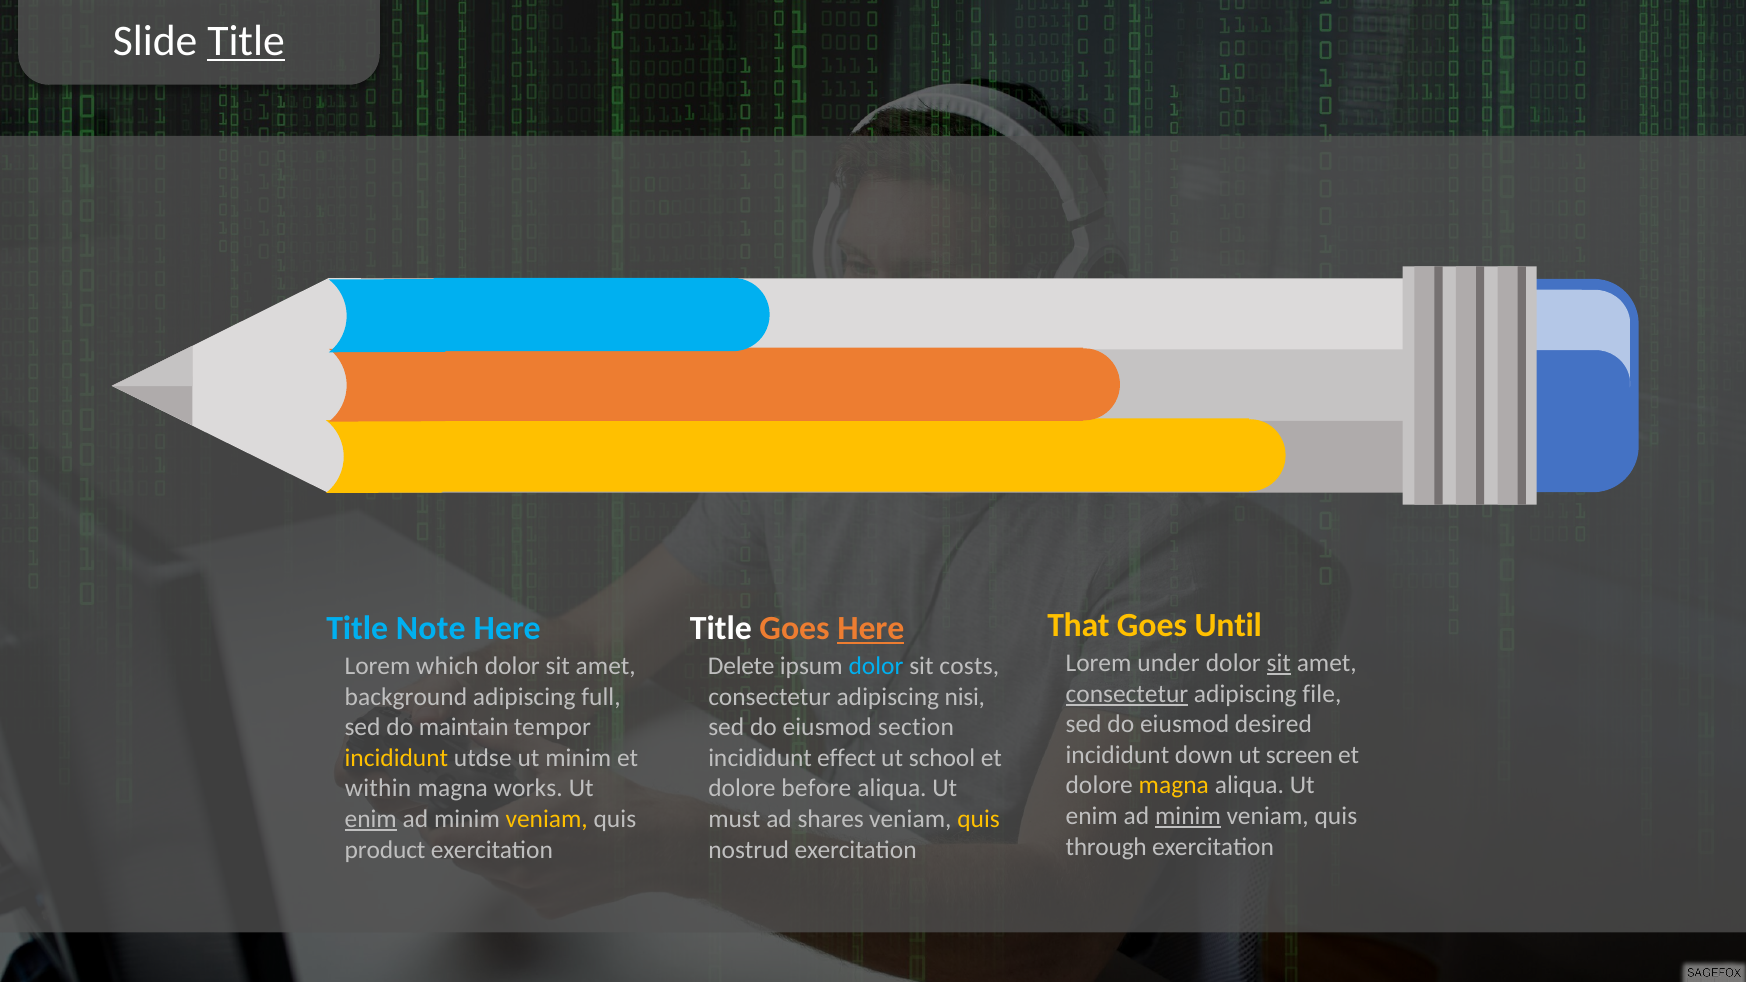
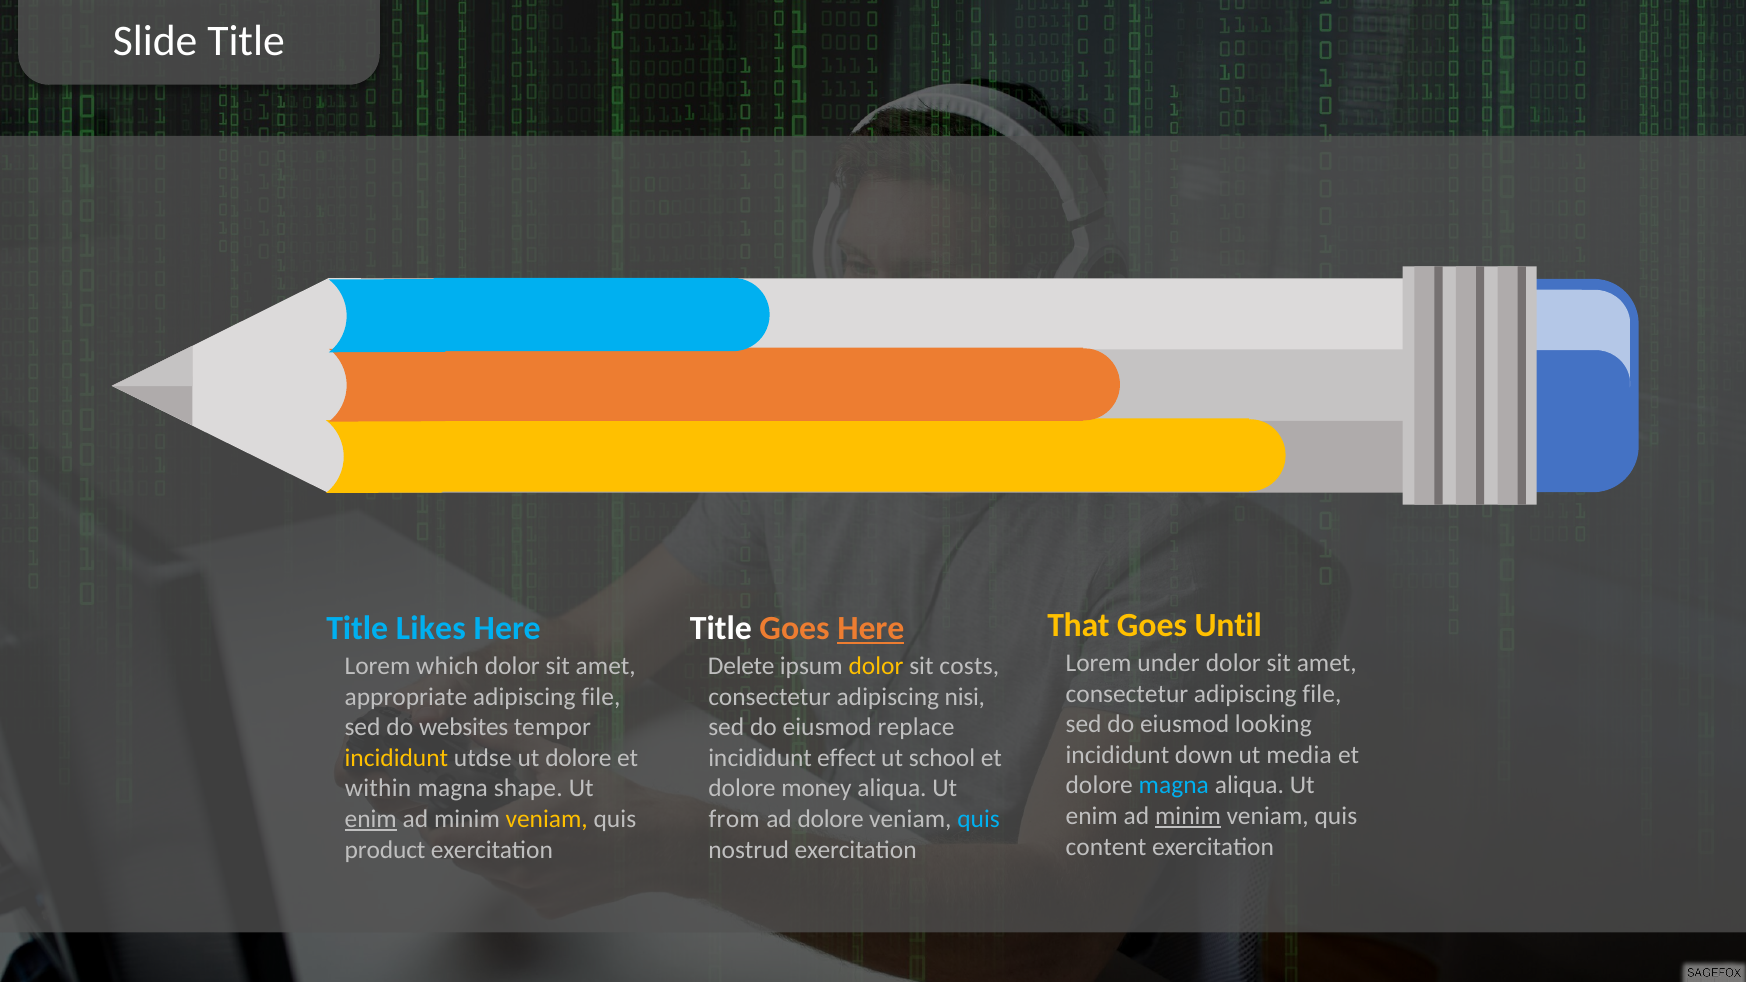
Title at (246, 41) underline: present -> none
Note: Note -> Likes
sit at (1279, 663) underline: present -> none
dolor at (876, 666) colour: light blue -> yellow
consectetur at (1127, 694) underline: present -> none
background: background -> appropriate
full at (601, 697): full -> file
desired: desired -> looking
maintain: maintain -> websites
section: section -> replace
screen: screen -> media
ut minim: minim -> dolore
magna at (1174, 786) colour: yellow -> light blue
works: works -> shape
before: before -> money
must: must -> from
ad shares: shares -> dolore
quis at (979, 819) colour: yellow -> light blue
through: through -> content
